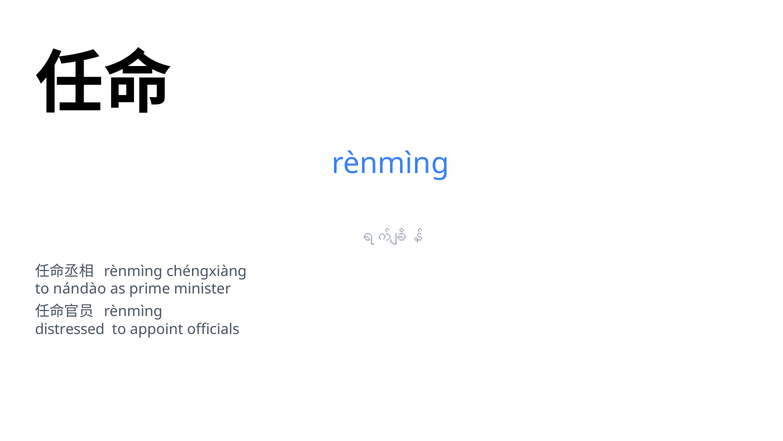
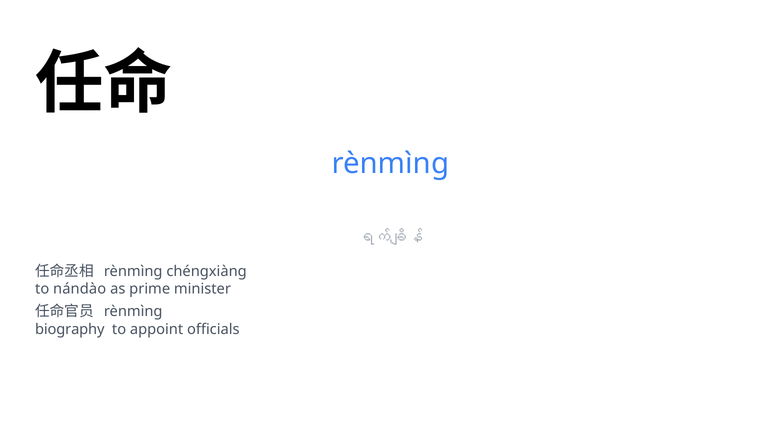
distressed: distressed -> biography
